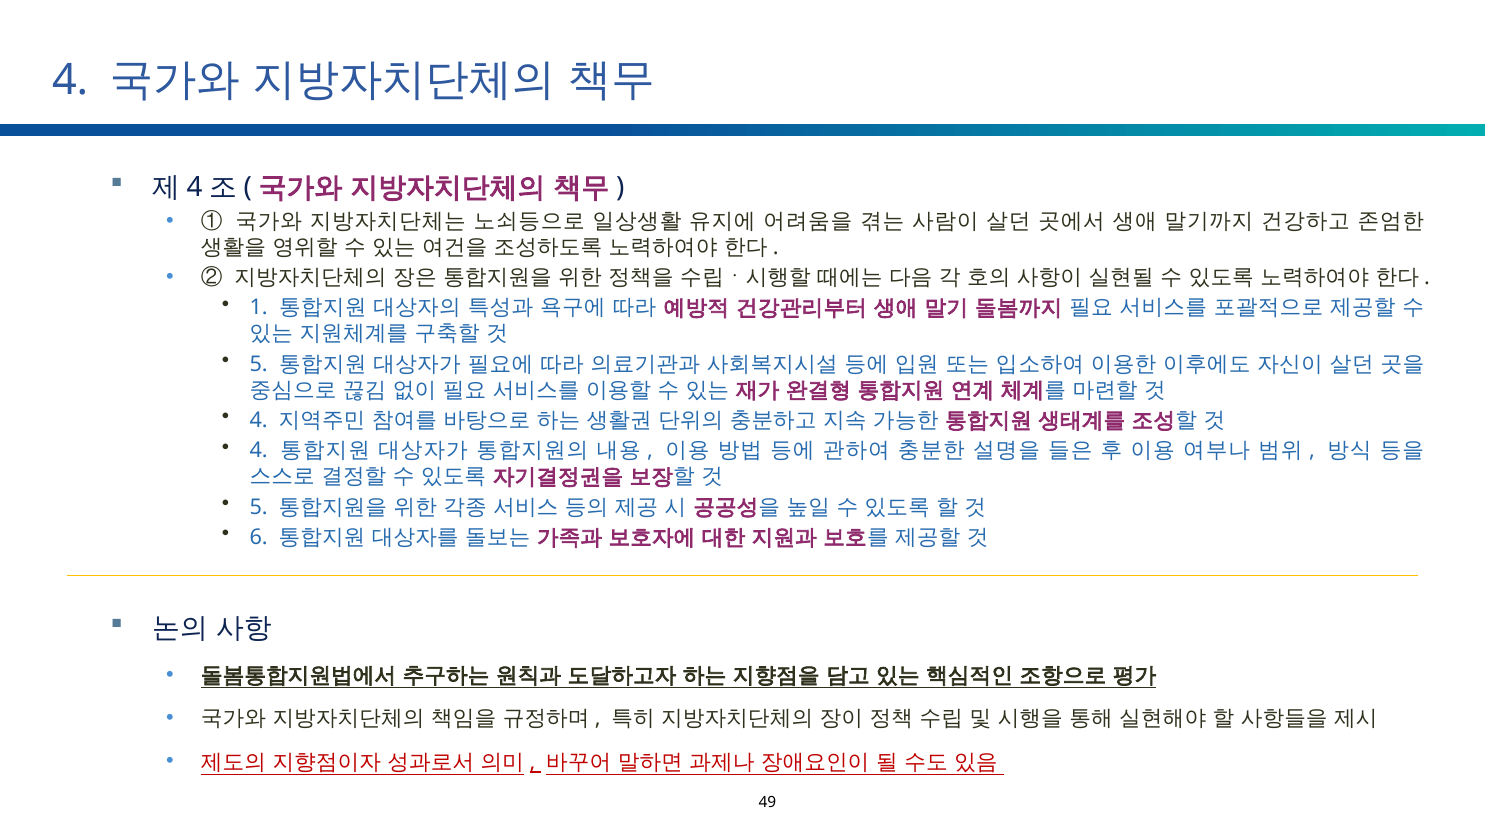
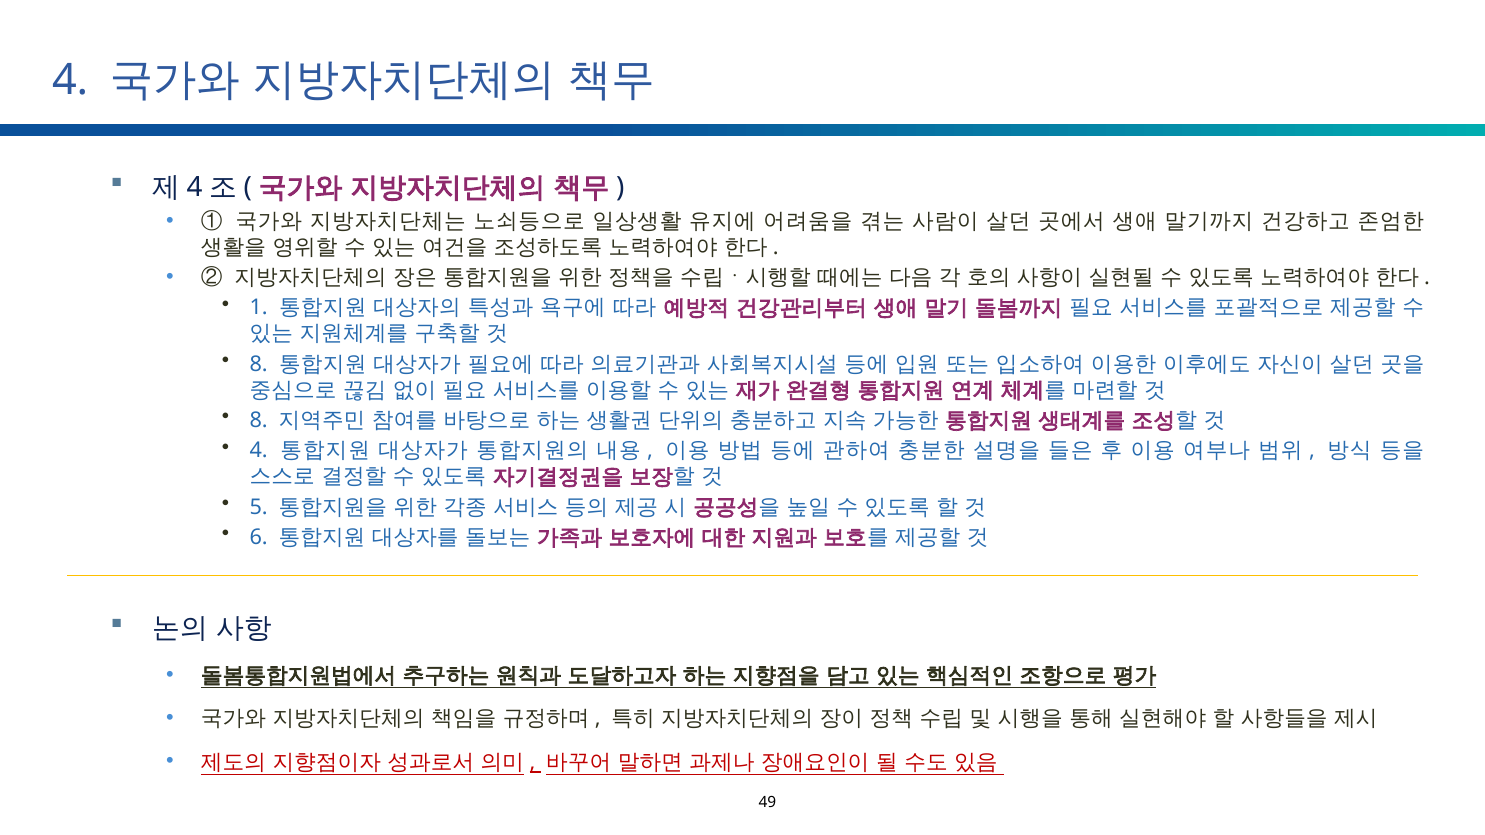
5 at (259, 364): 5 -> 8
4 at (259, 421): 4 -> 8
